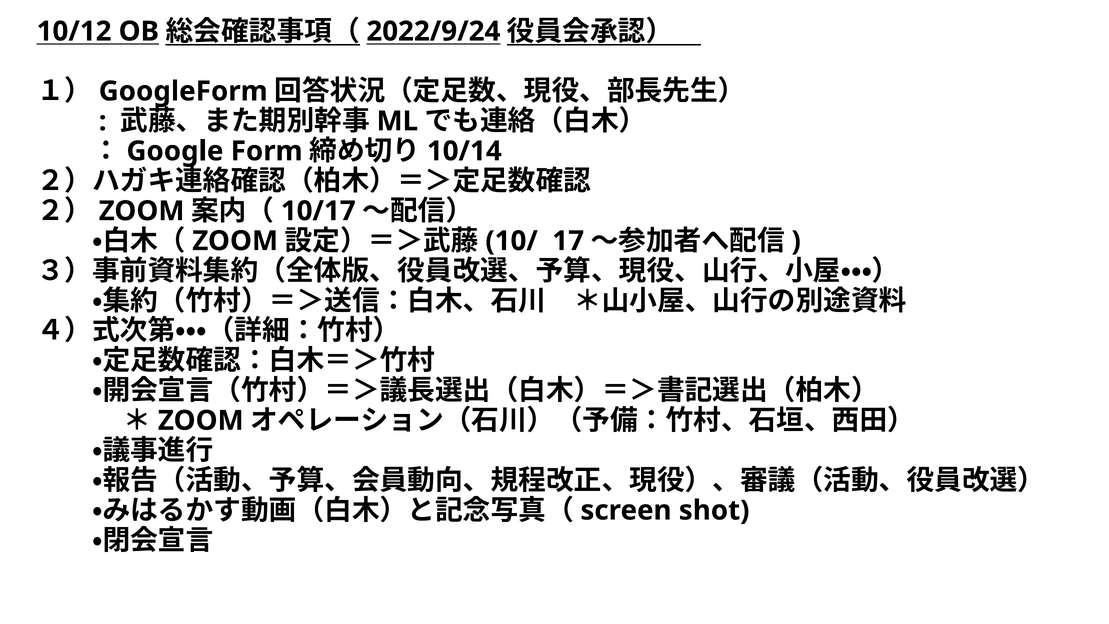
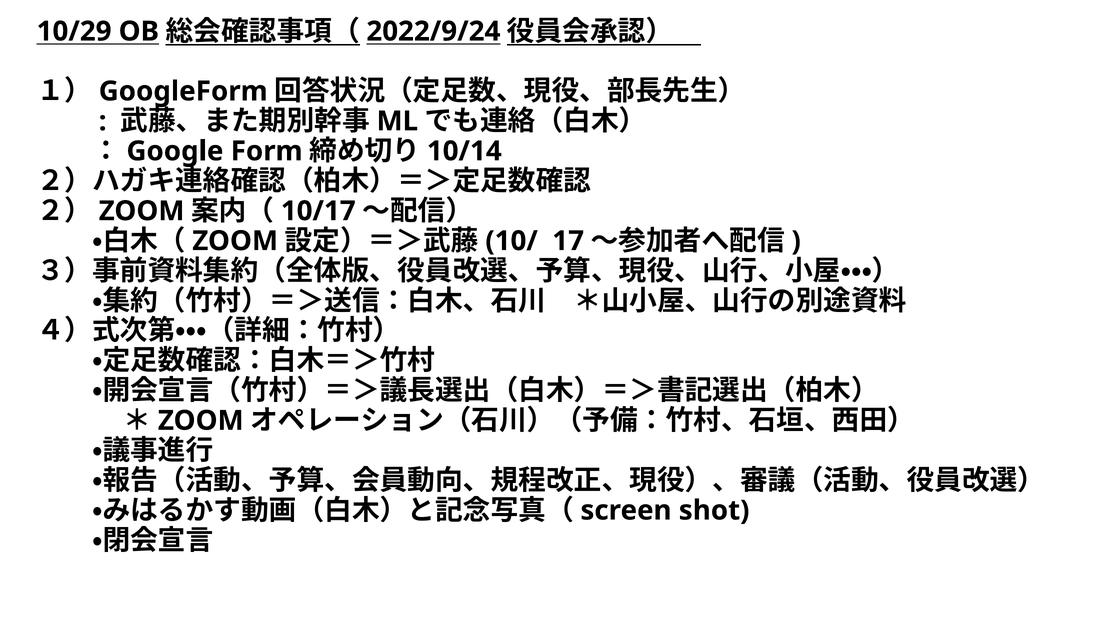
10/12: 10/12 -> 10/29
